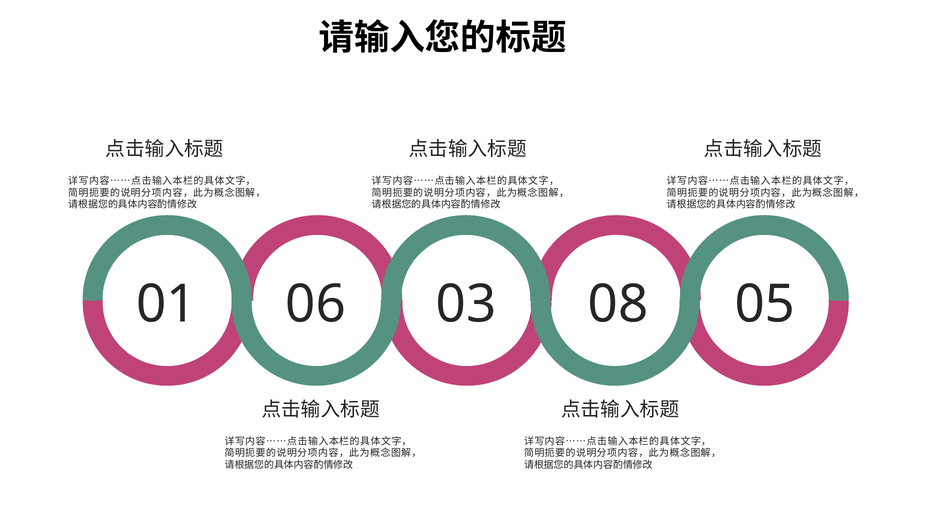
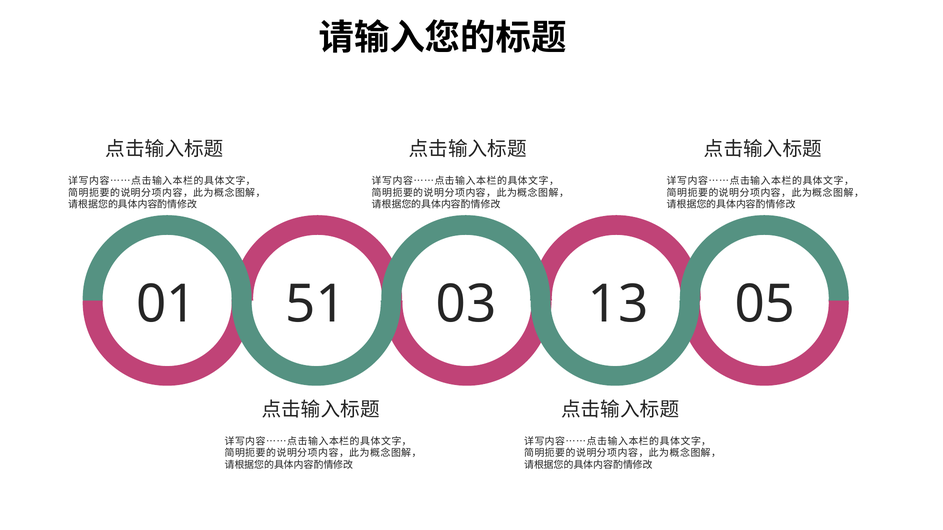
06: 06 -> 51
08: 08 -> 13
